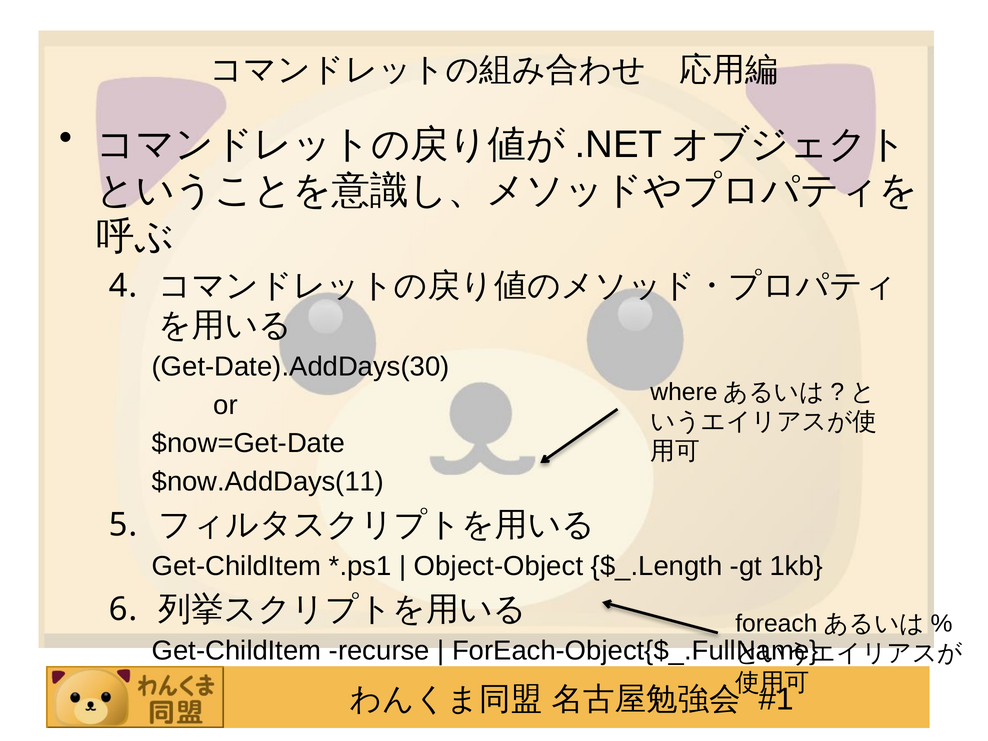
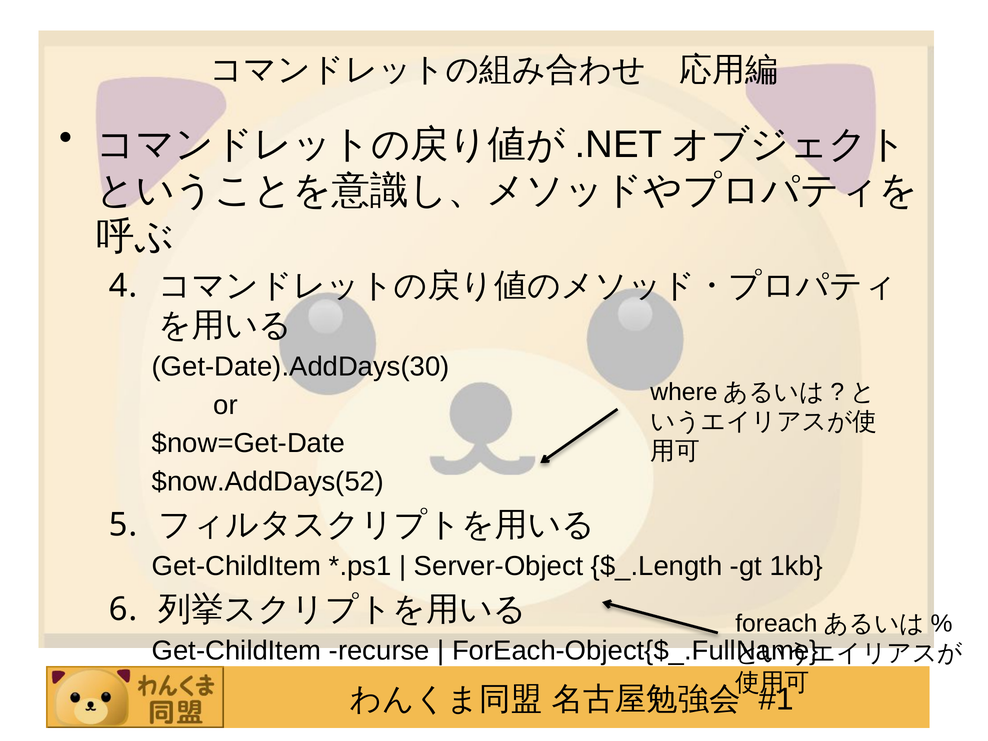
$now.AddDays(11: $now.AddDays(11 -> $now.AddDays(52
Object-Object: Object-Object -> Server-Object
